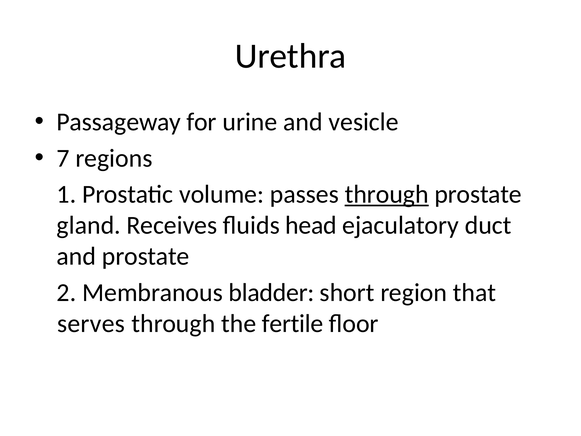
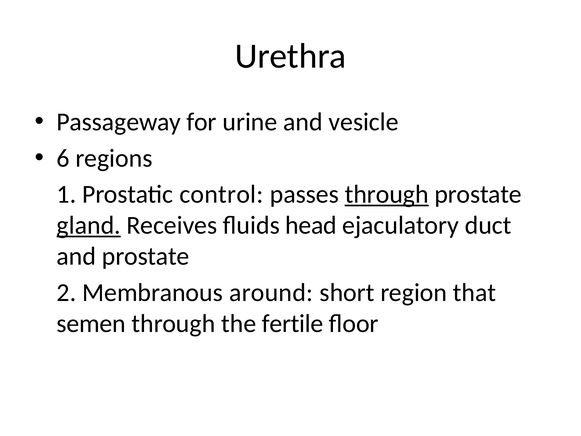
7: 7 -> 6
volume: volume -> control
gland underline: none -> present
bladder: bladder -> around
serves: serves -> semen
